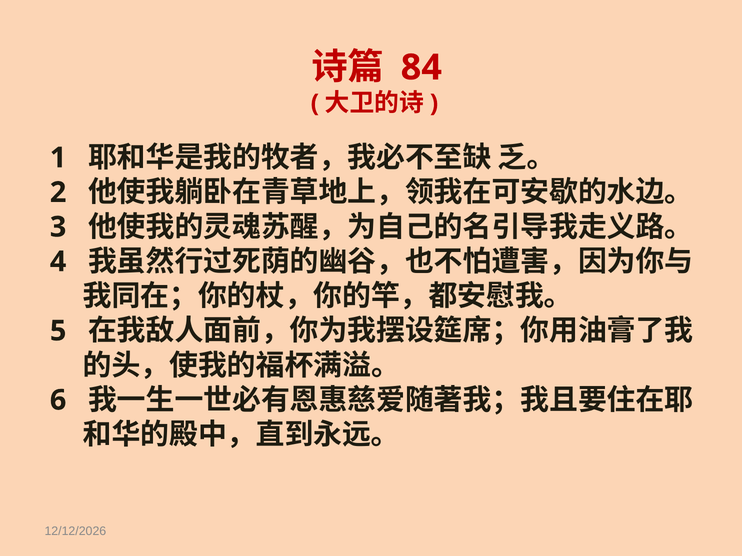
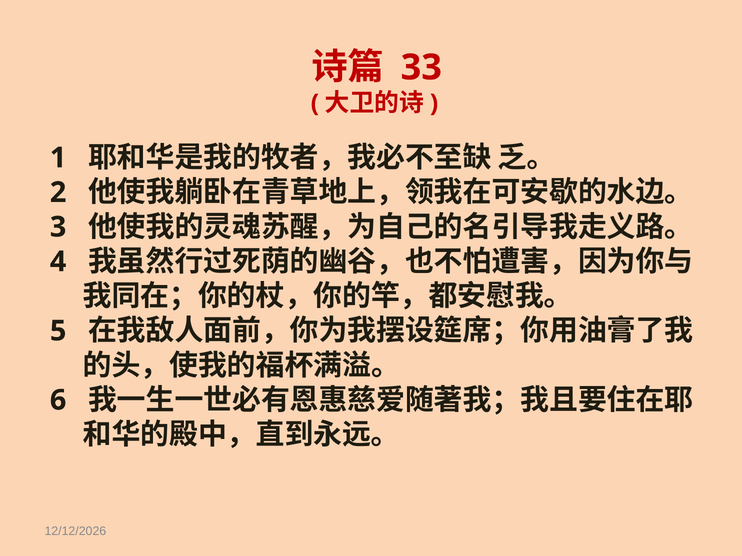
84: 84 -> 33
